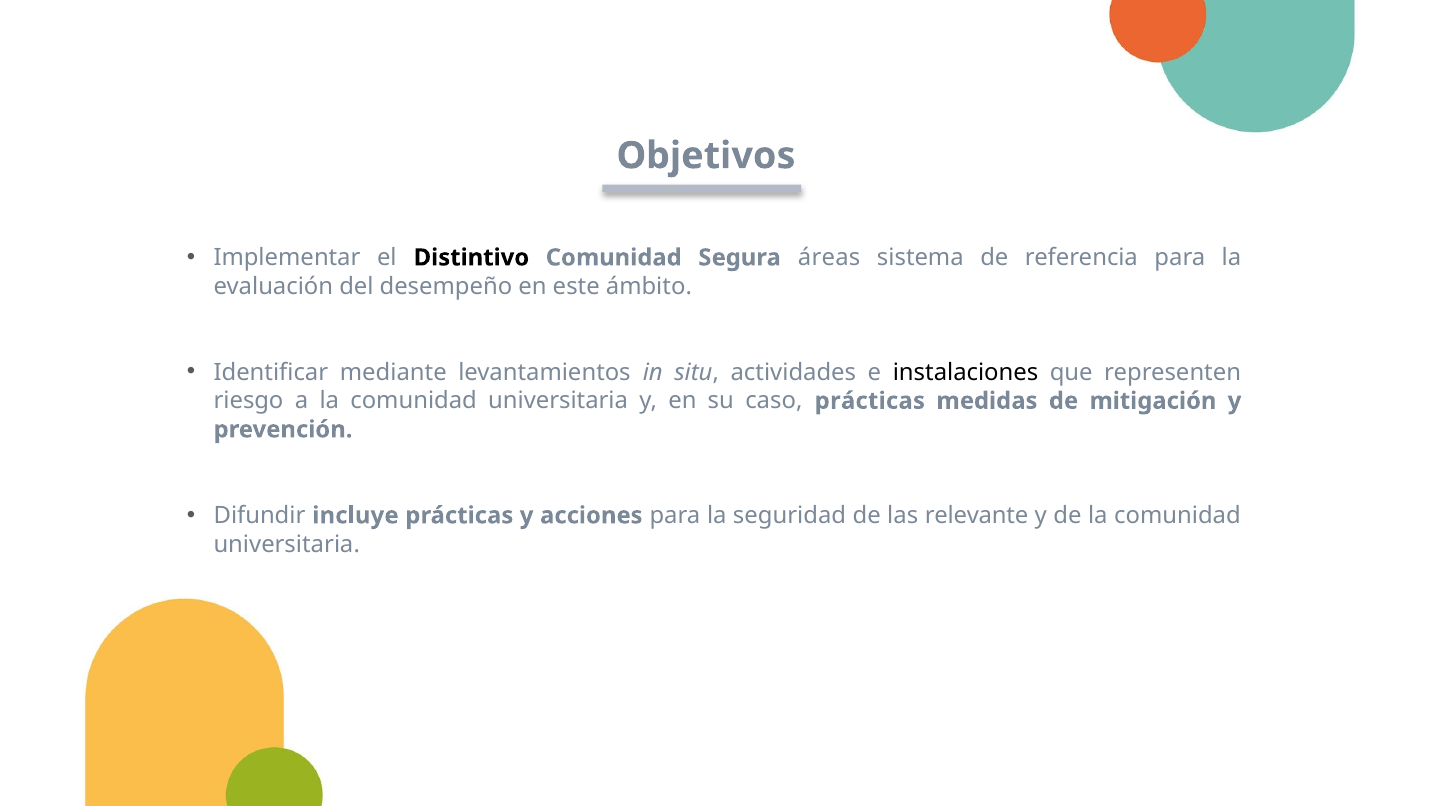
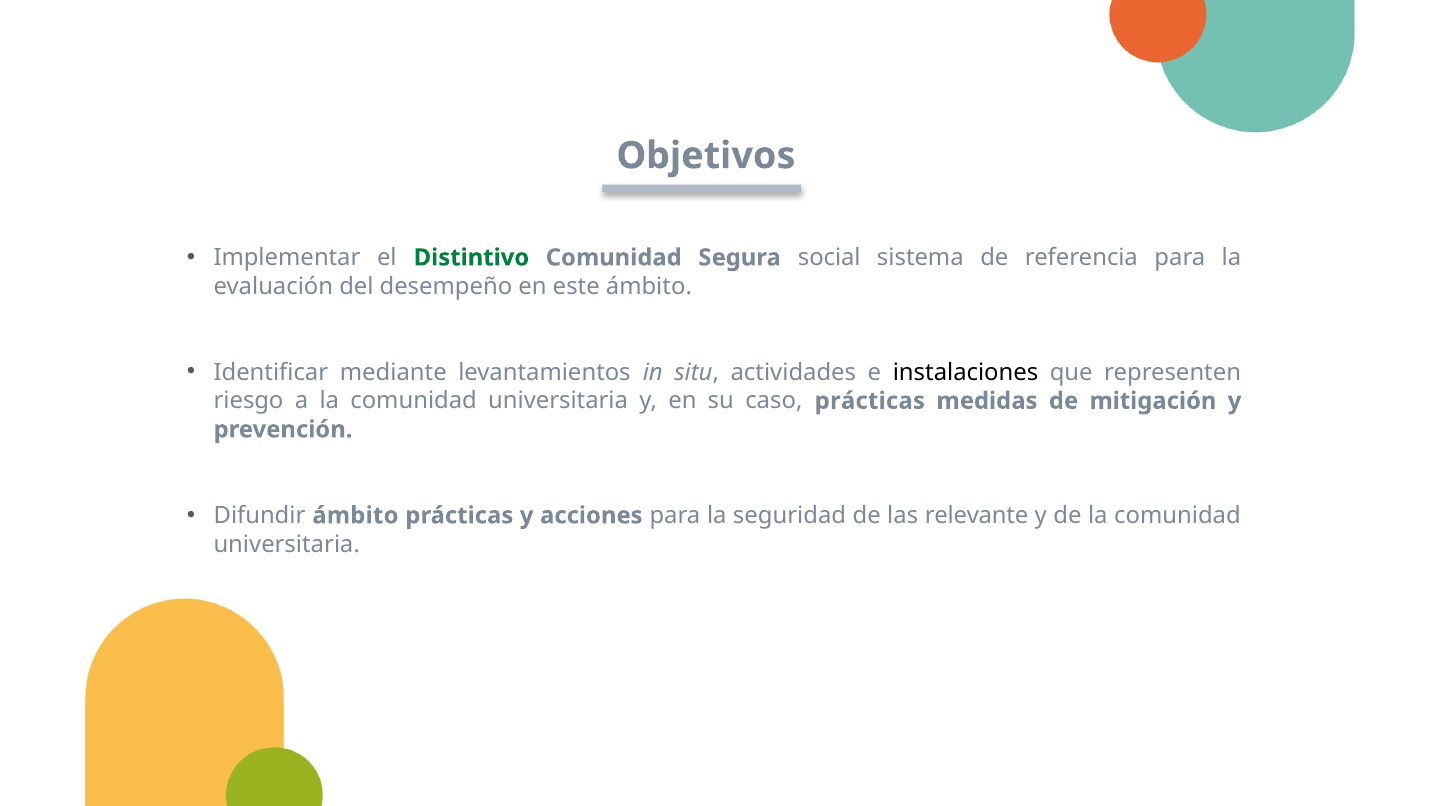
Distintivo colour: black -> green
áreas: áreas -> social
Difundir incluye: incluye -> ámbito
